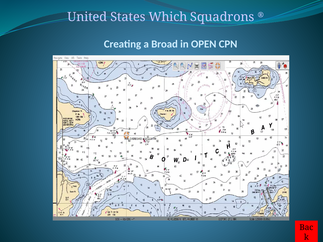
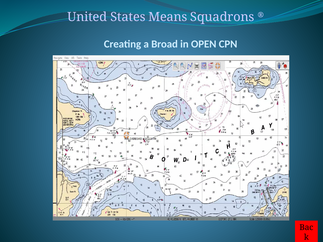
Which: Which -> Means
